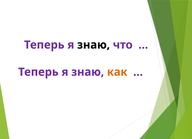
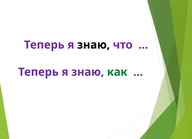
как colour: orange -> green
